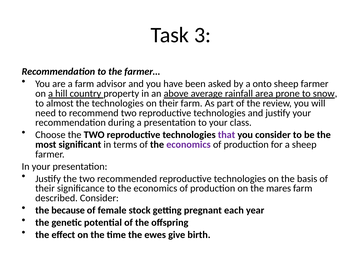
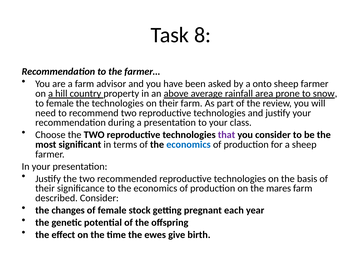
3: 3 -> 8
to almost: almost -> female
economics at (189, 144) colour: purple -> blue
because: because -> changes
